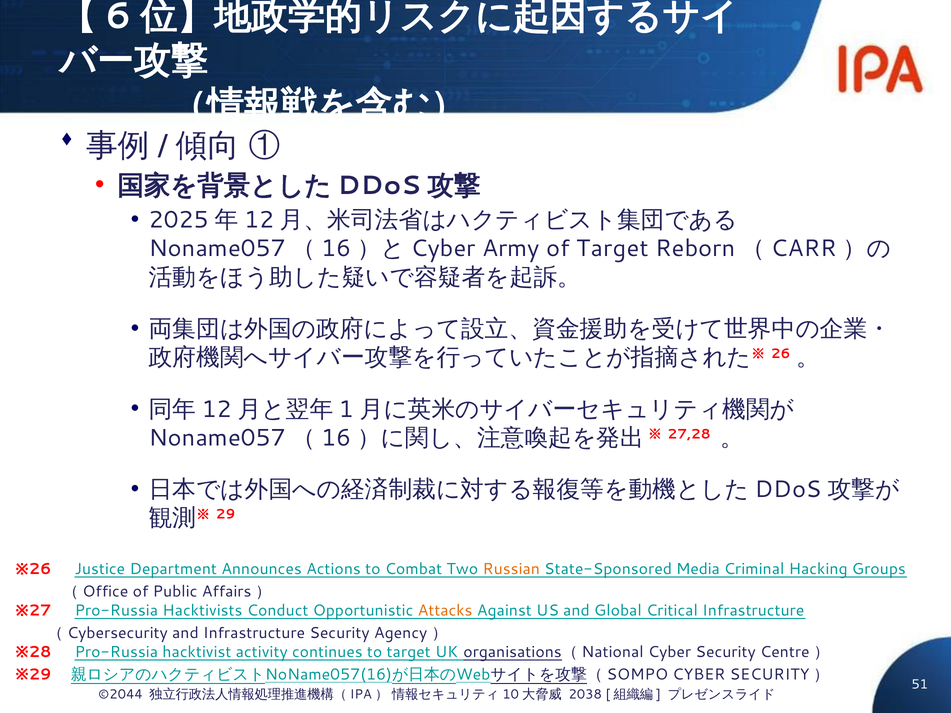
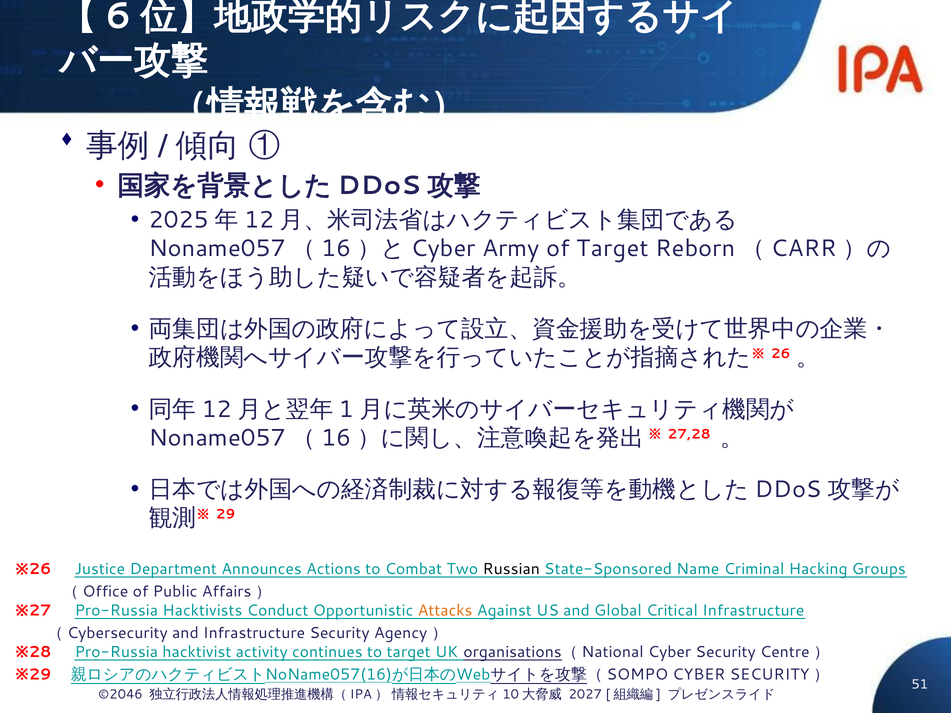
Russian colour: orange -> black
Media: Media -> Name
©2044: ©2044 -> ©2046
2038: 2038 -> 2027
